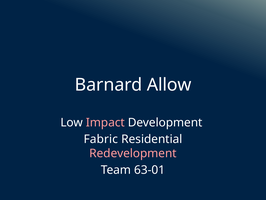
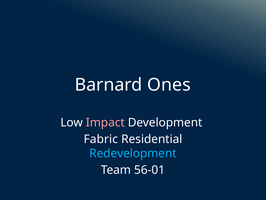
Allow: Allow -> Ones
Redevelopment colour: pink -> light blue
63-01: 63-01 -> 56-01
